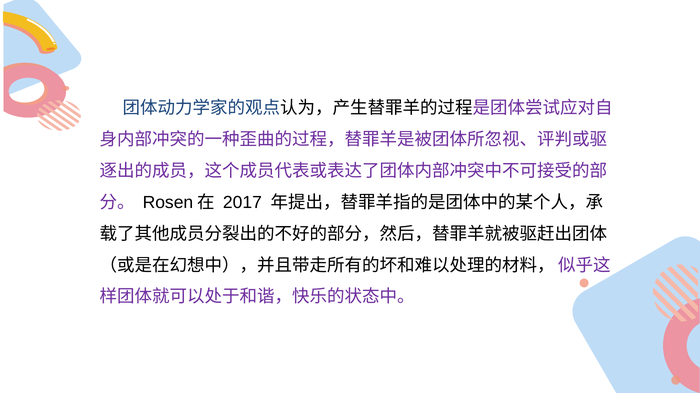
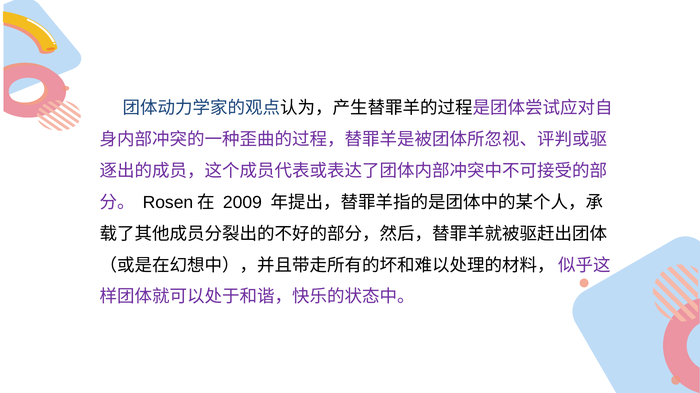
2017: 2017 -> 2009
